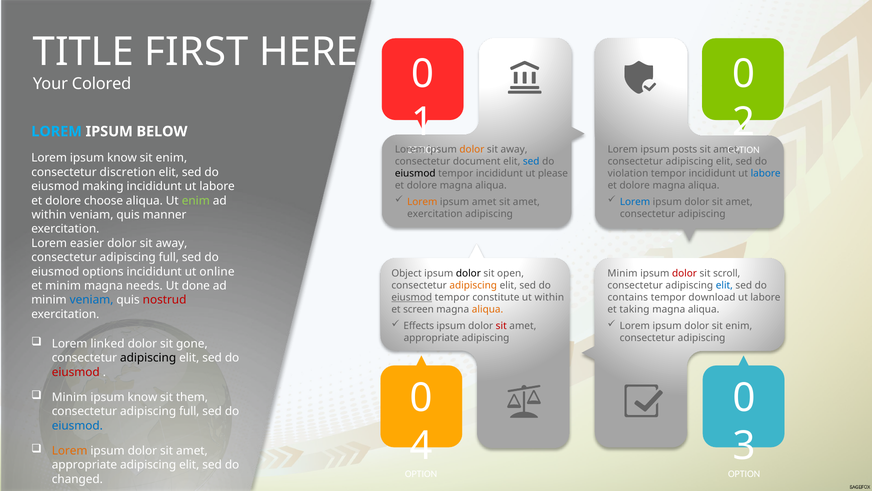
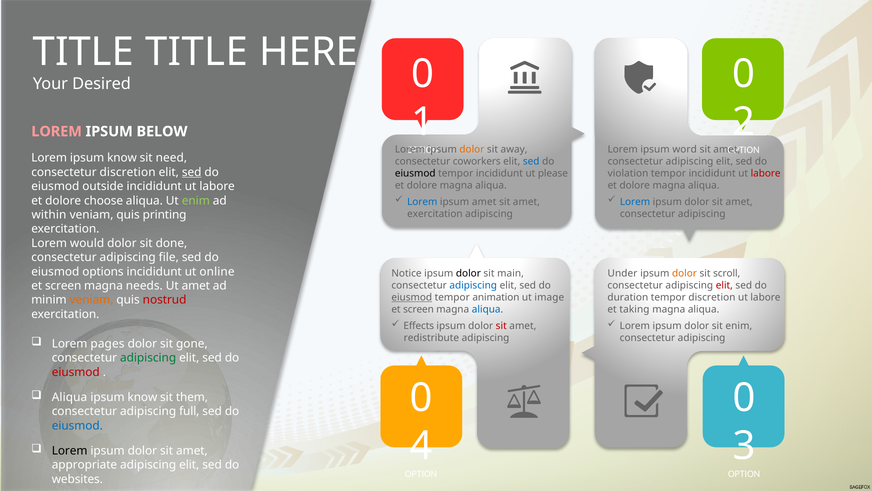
TITLE FIRST: FIRST -> TITLE
Colored: Colored -> Desired
LOREM at (57, 131) colour: light blue -> pink
posts: posts -> word
enim at (171, 158): enim -> need
document: document -> coworkers
sed at (192, 172) underline: none -> present
labore at (766, 173) colour: blue -> red
making: making -> outside
Lorem at (422, 202) colour: orange -> blue
manner: manner -> printing
easier: easier -> would
away at (171, 243): away -> done
full at (169, 257): full -> file
Object: Object -> Notice
open: open -> main
Minim at (623, 273): Minim -> Under
dolor at (684, 273) colour: red -> orange
minim at (63, 286): minim -> screen
Ut done: done -> amet
adipiscing at (473, 285) colour: orange -> blue
elit at (724, 285) colour: blue -> red
constitute: constitute -> animation
ut within: within -> image
contains: contains -> duration
tempor download: download -> discretion
veniam at (92, 300) colour: blue -> orange
aliqua at (488, 309) colour: orange -> blue
appropriate at (431, 338): appropriate -> redistribute
linked: linked -> pages
adipiscing at (148, 358) colour: black -> green
Minim at (70, 397): Minim -> Aliqua
Lorem at (70, 450) colour: orange -> black
changed: changed -> websites
